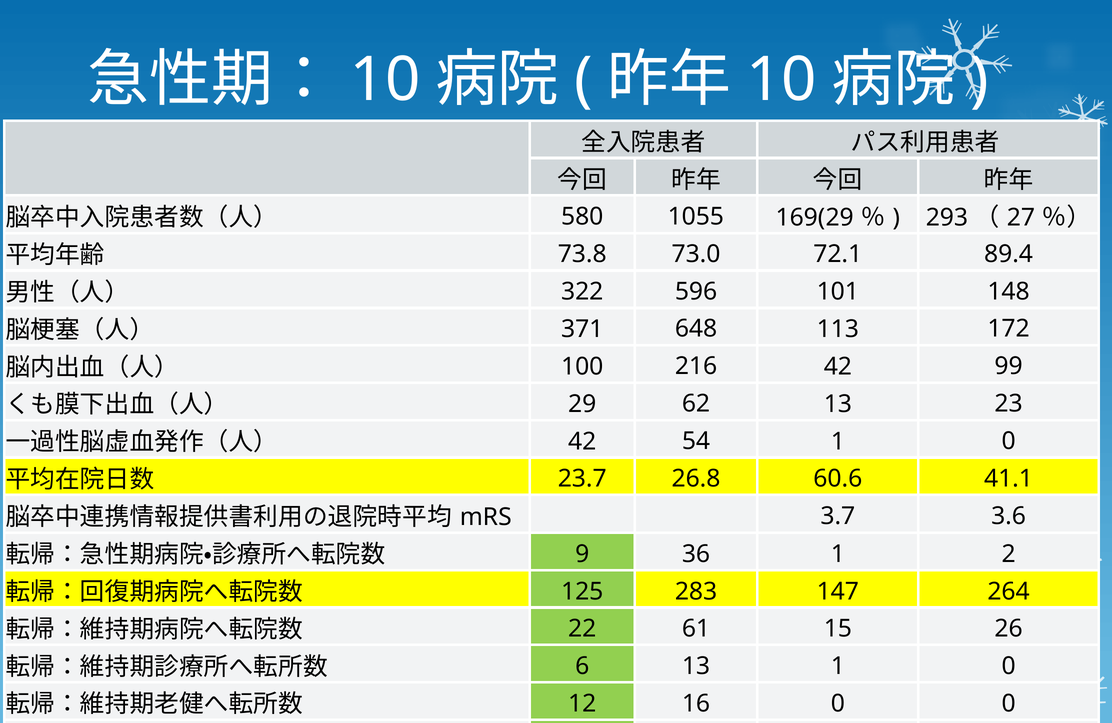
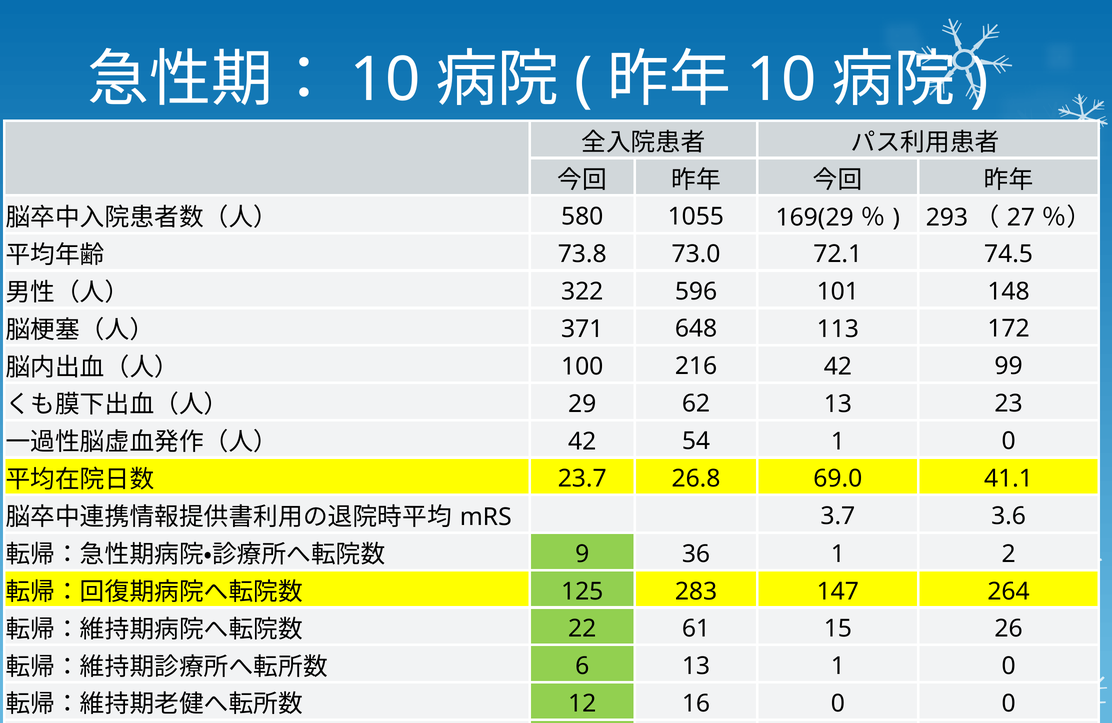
89.4: 89.4 -> 74.5
60.6: 60.6 -> 69.0
